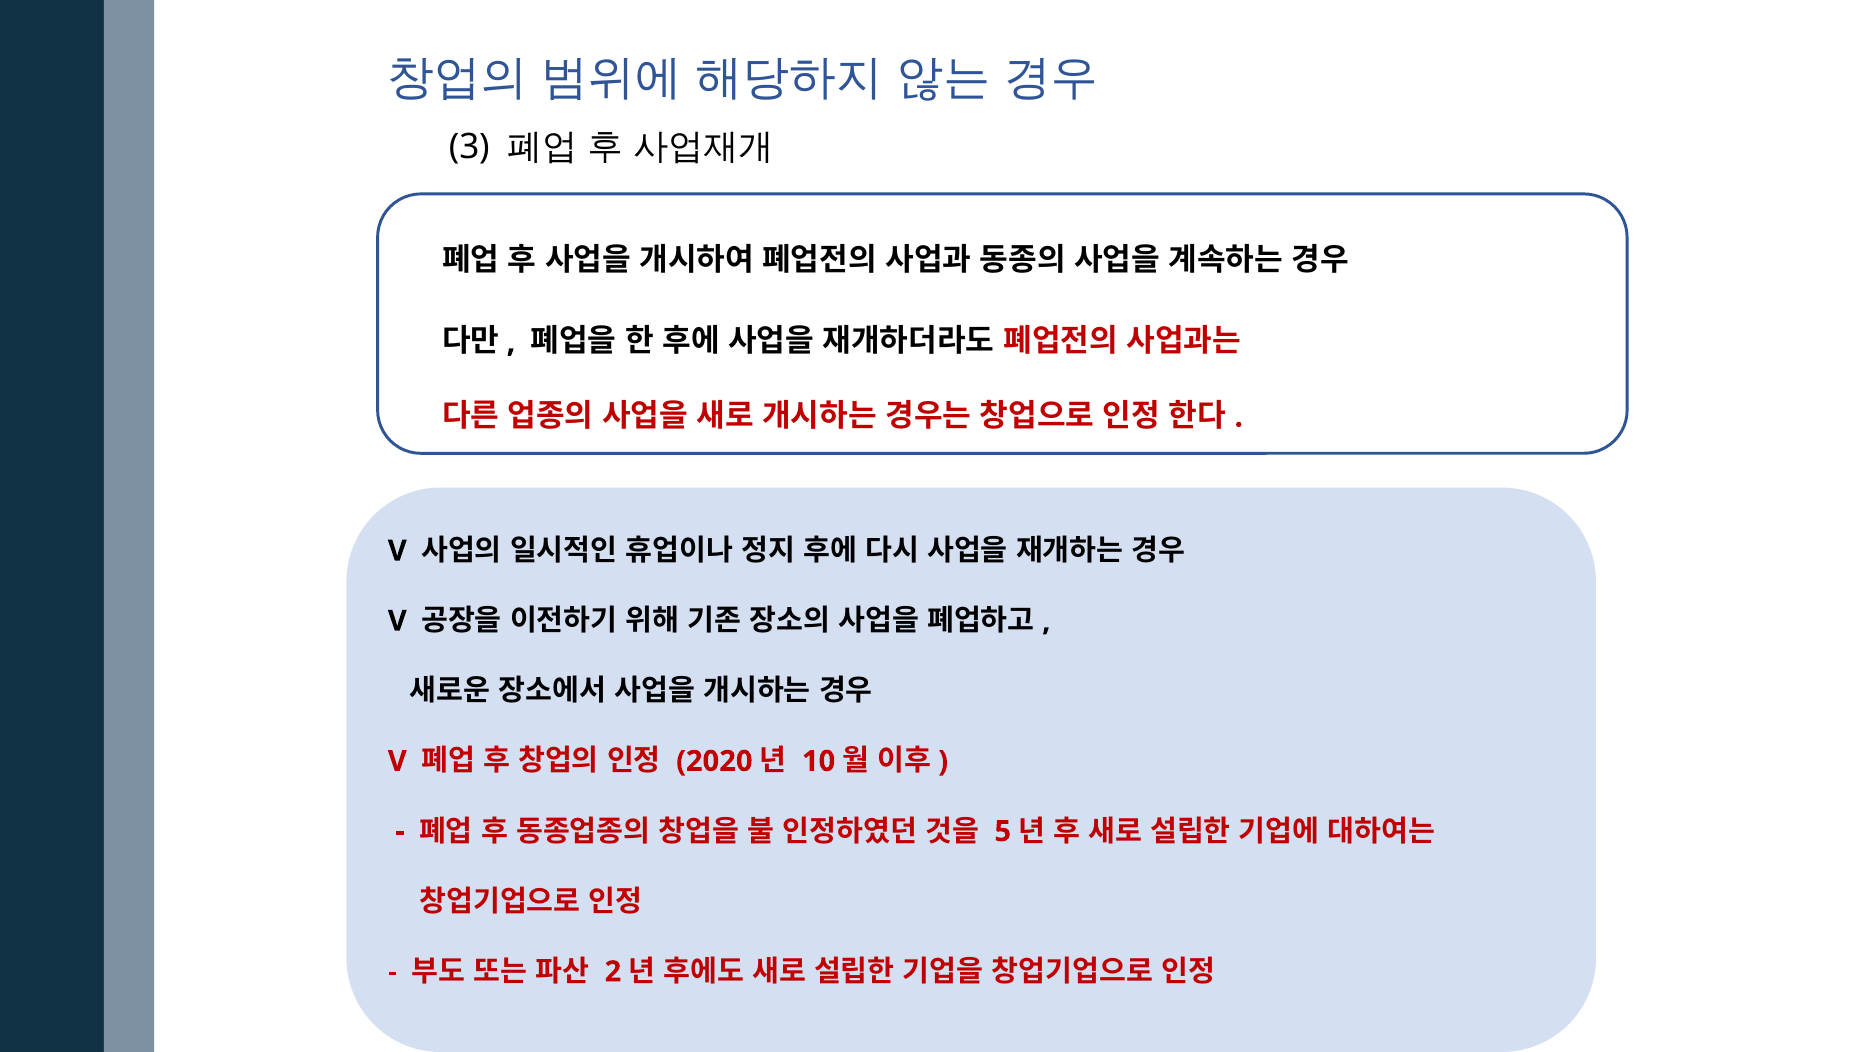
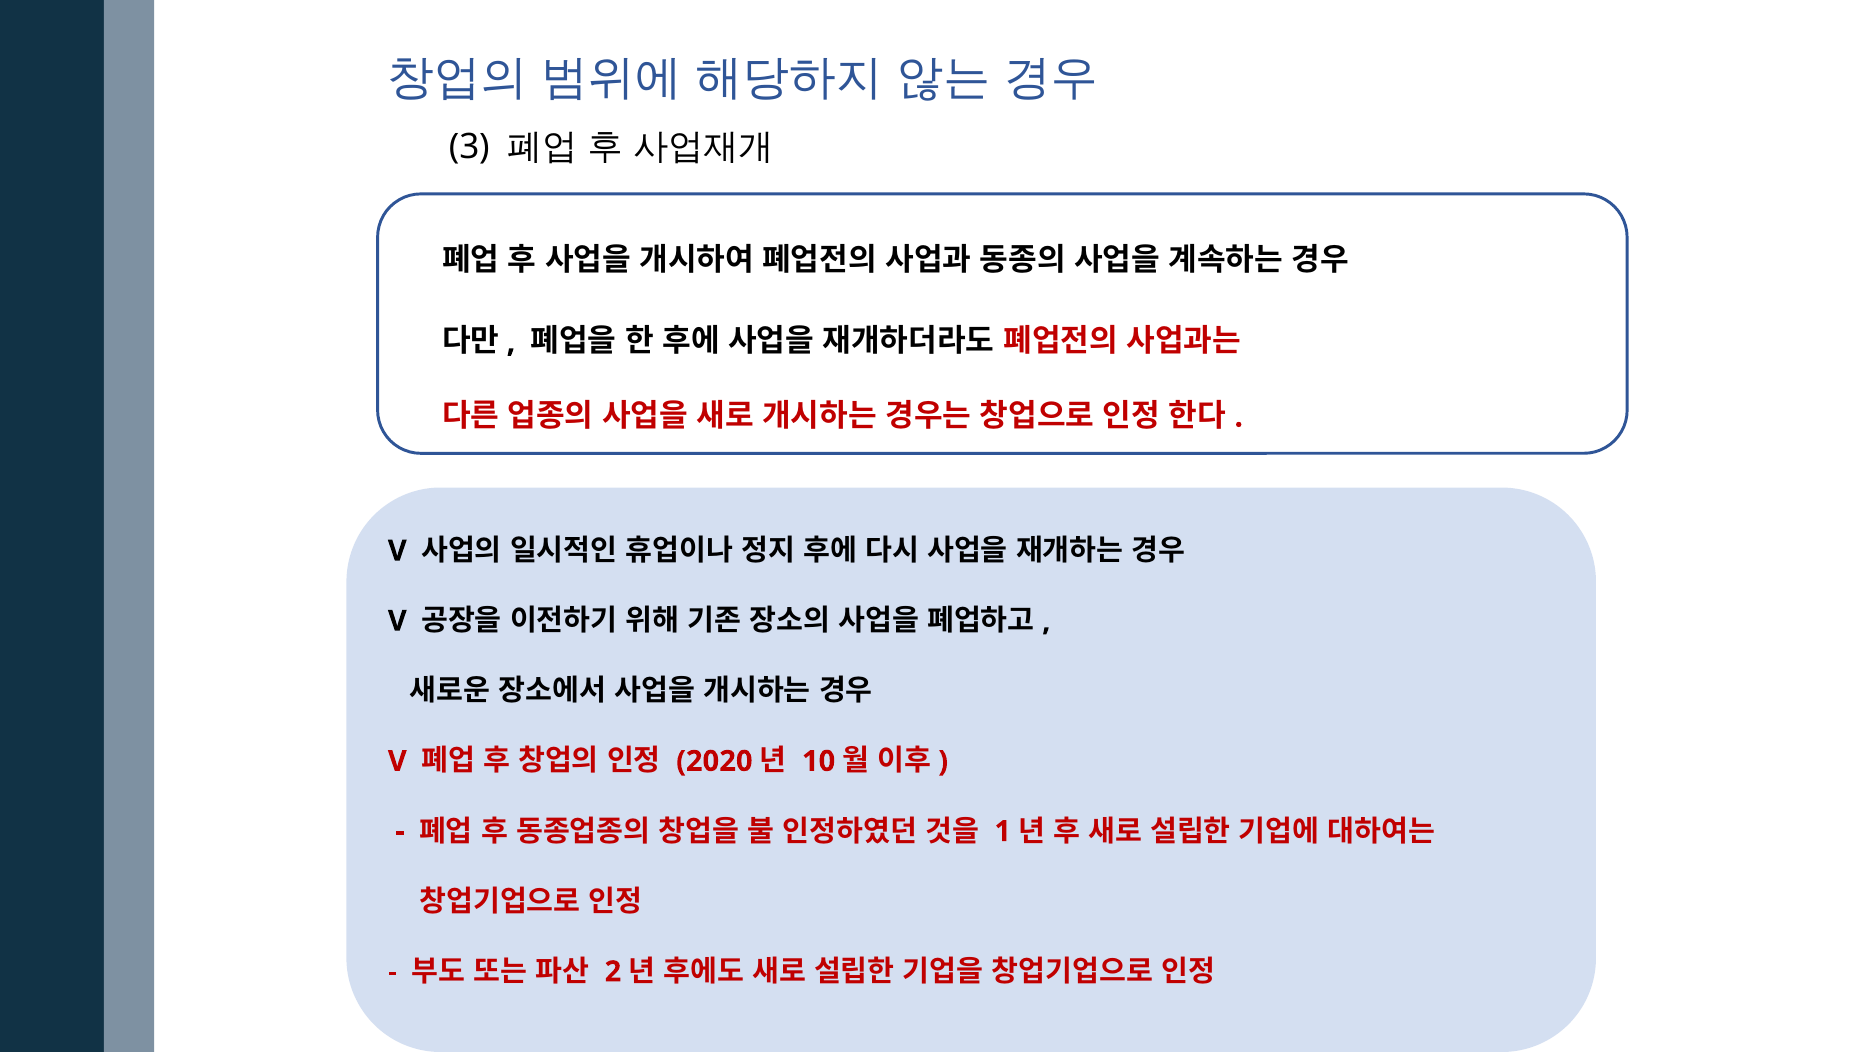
5: 5 -> 1
